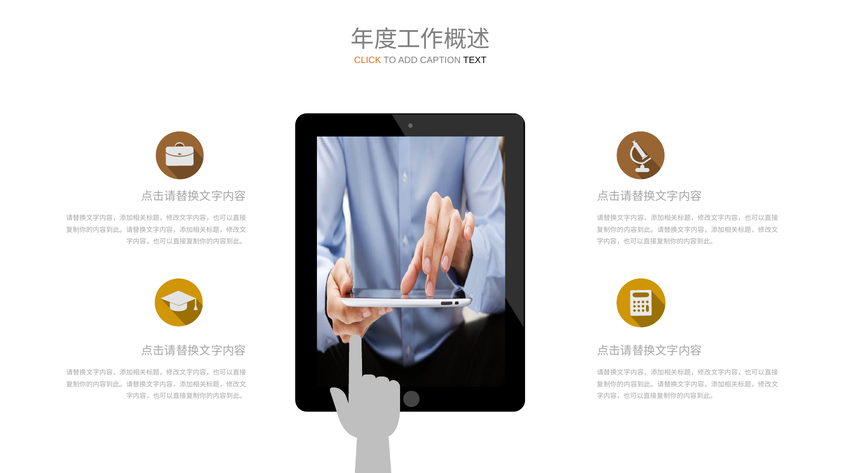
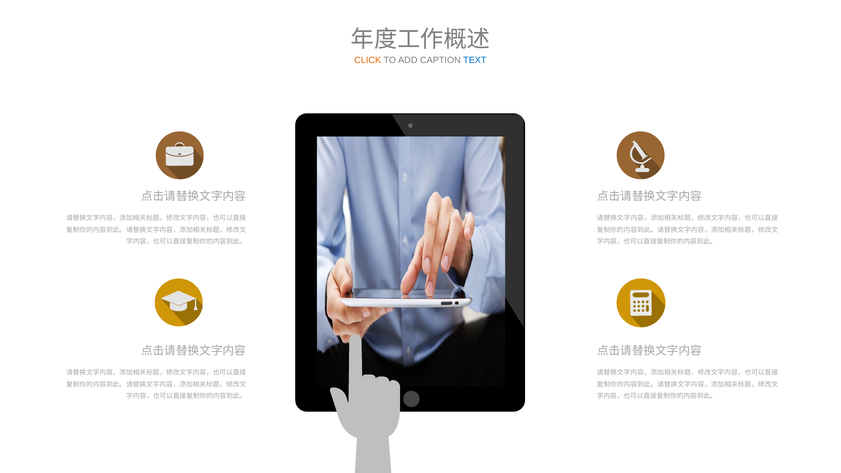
TEXT colour: black -> blue
